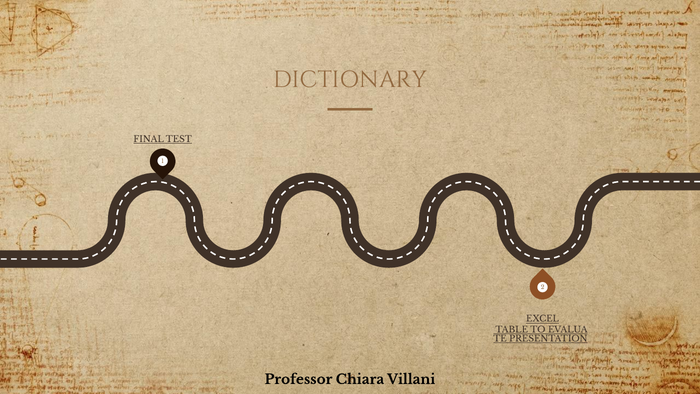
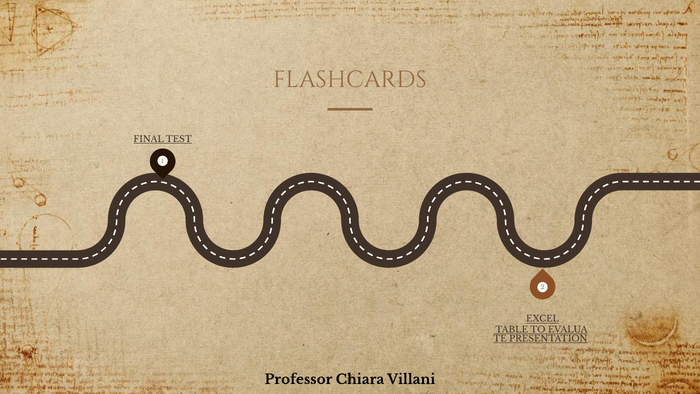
DICTIONARY: DICTIONARY -> FLASHCARDS
